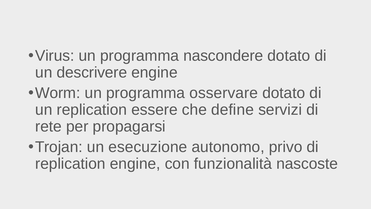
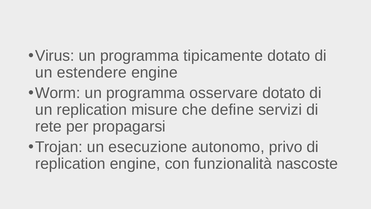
nascondere: nascondere -> tipicamente
descrivere: descrivere -> estendere
essere: essere -> misure
